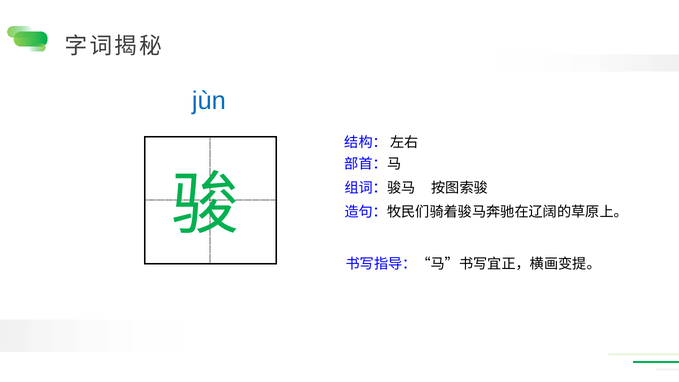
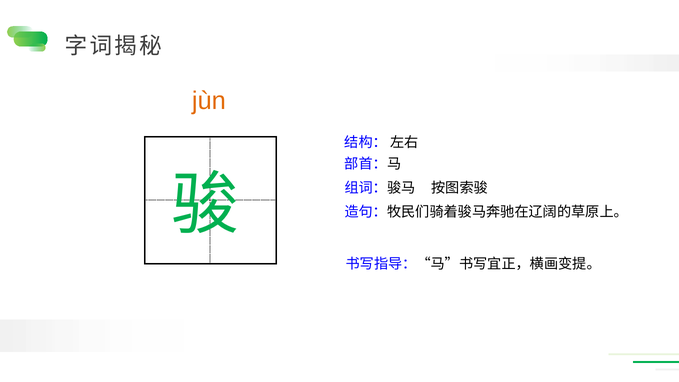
jùn colour: blue -> orange
